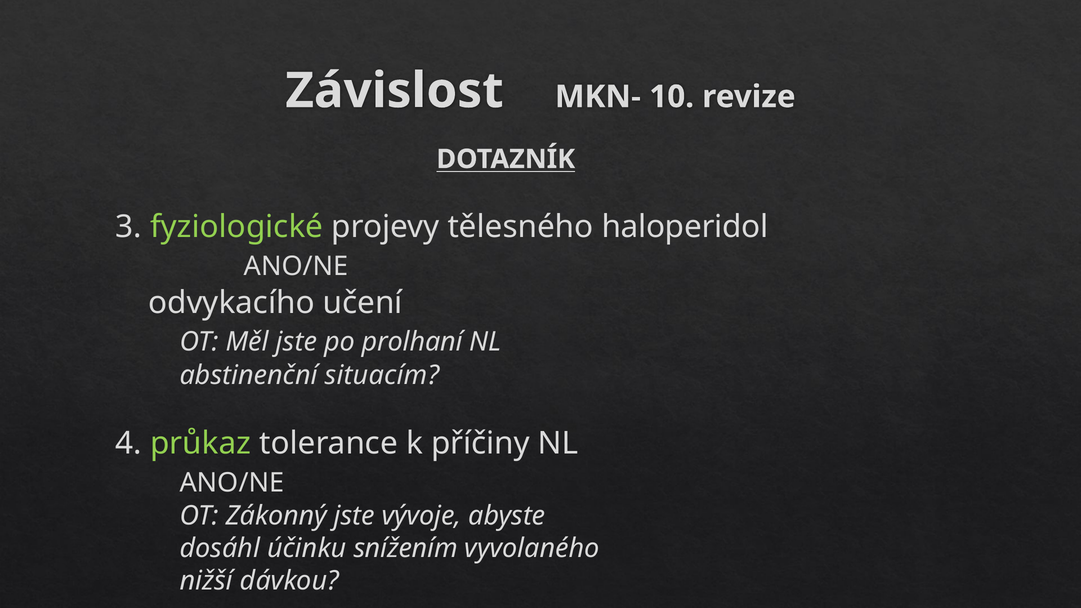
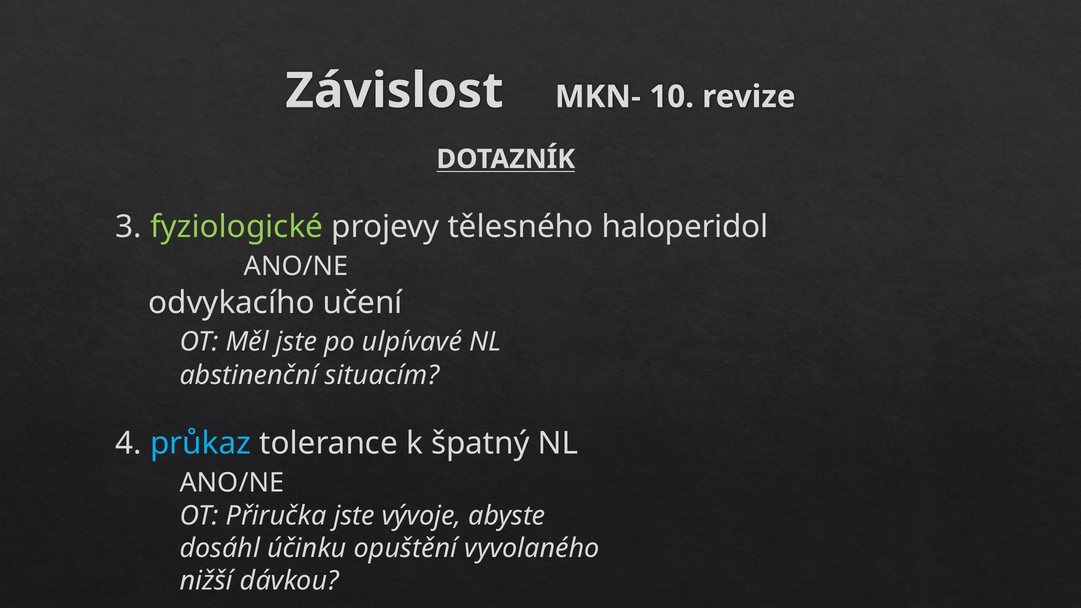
prolhaní: prolhaní -> ulpívavé
průkaz colour: light green -> light blue
příčiny: příčiny -> špatný
Zákonný: Zákonný -> Přiručka
snížením: snížením -> opuštění
